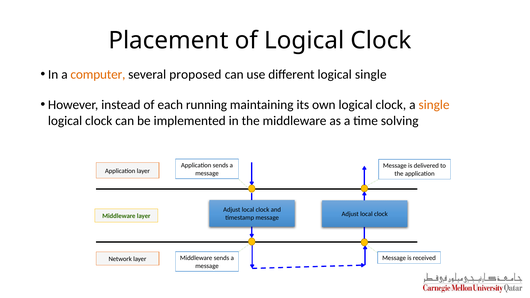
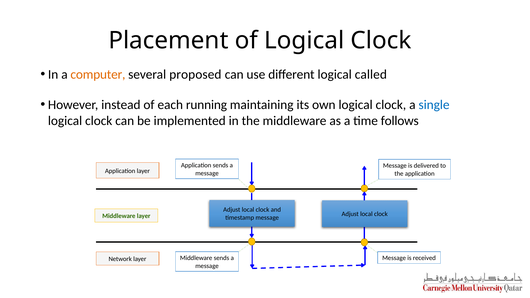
logical single: single -> called
single at (434, 105) colour: orange -> blue
solving: solving -> follows
